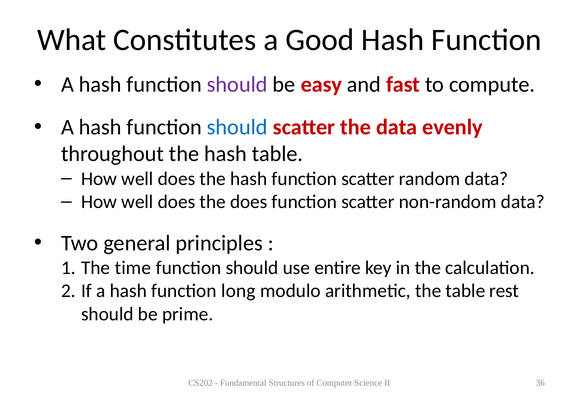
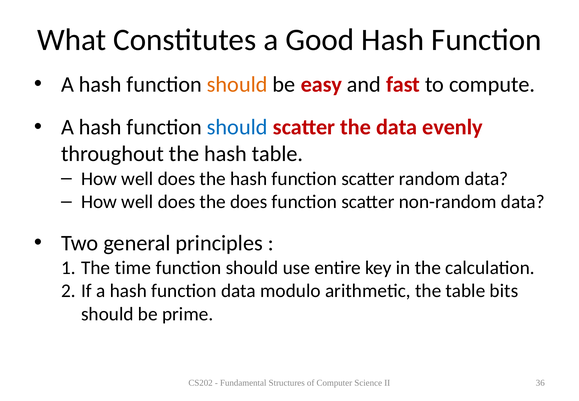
should at (237, 84) colour: purple -> orange
function long: long -> data
rest: rest -> bits
